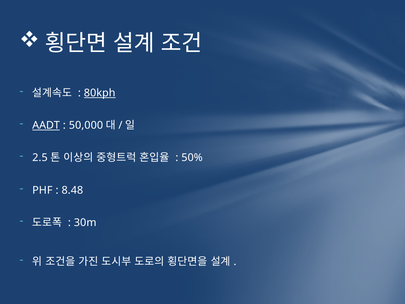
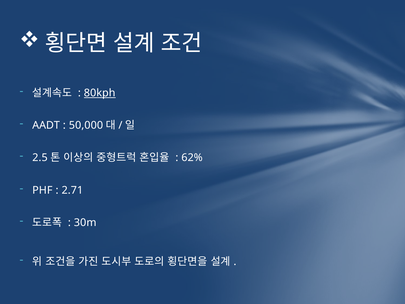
AADT underline: present -> none
50%: 50% -> 62%
8.48: 8.48 -> 2.71
